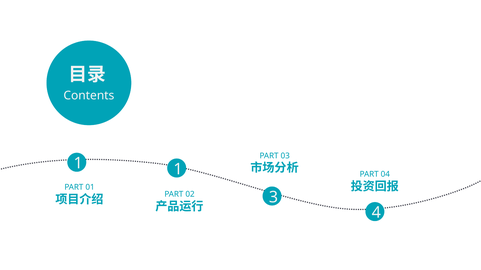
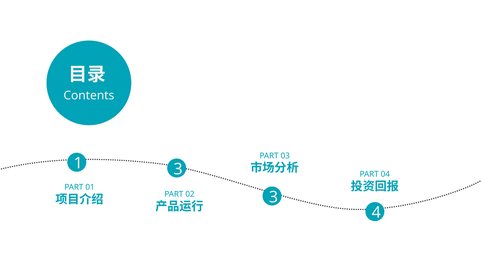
1 1: 1 -> 3
